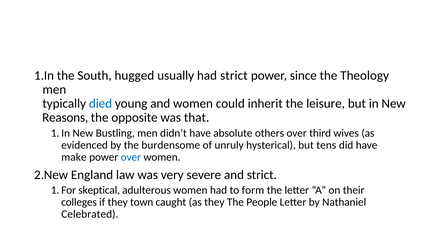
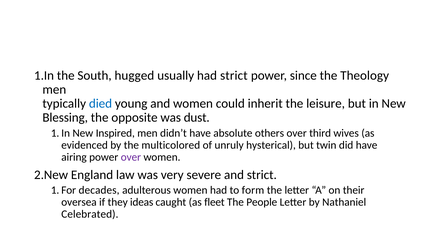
Reasons: Reasons -> Blessing
that: that -> dust
Bustling: Bustling -> Inspired
burdensome: burdensome -> multicolored
tens: tens -> twin
make: make -> airing
over at (131, 157) colour: blue -> purple
skeptical: skeptical -> decades
colleges: colleges -> oversea
town: town -> ideas
as they: they -> fleet
